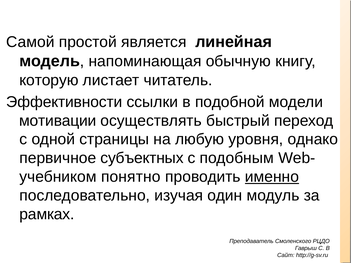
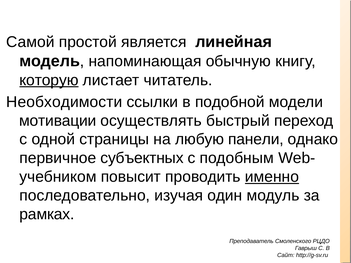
которую underline: none -> present
Эффективности: Эффективности -> Необходимости
уровня: уровня -> панели
понятно: понятно -> повысит
